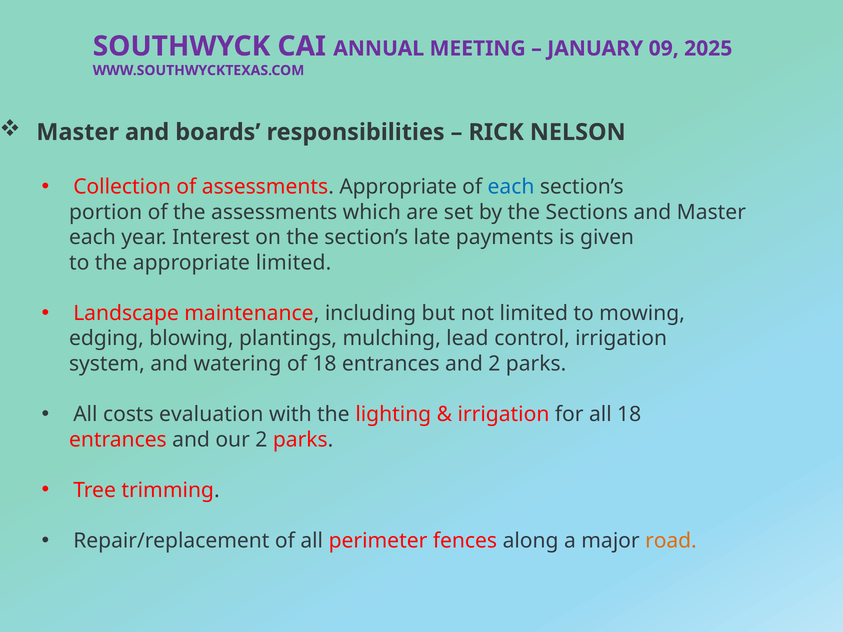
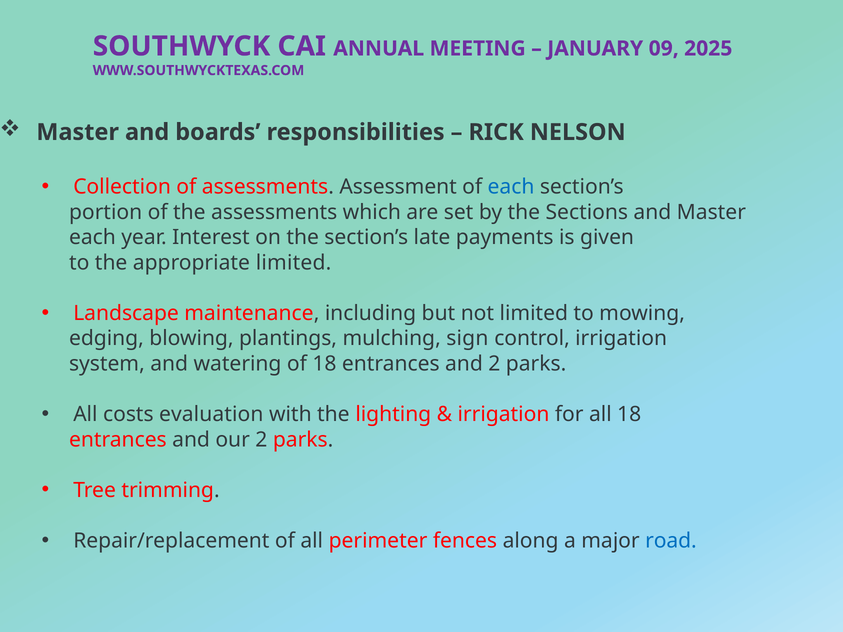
assessments Appropriate: Appropriate -> Assessment
lead: lead -> sign
road colour: orange -> blue
